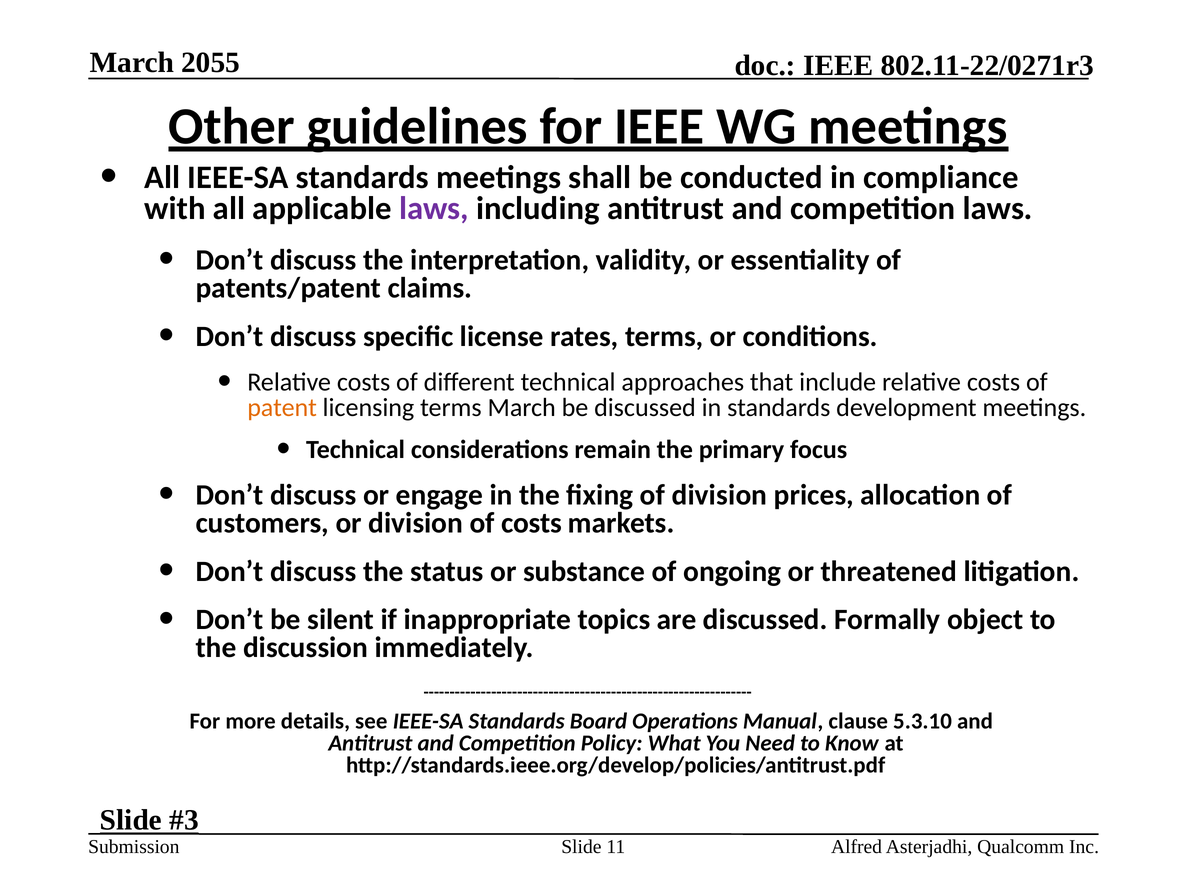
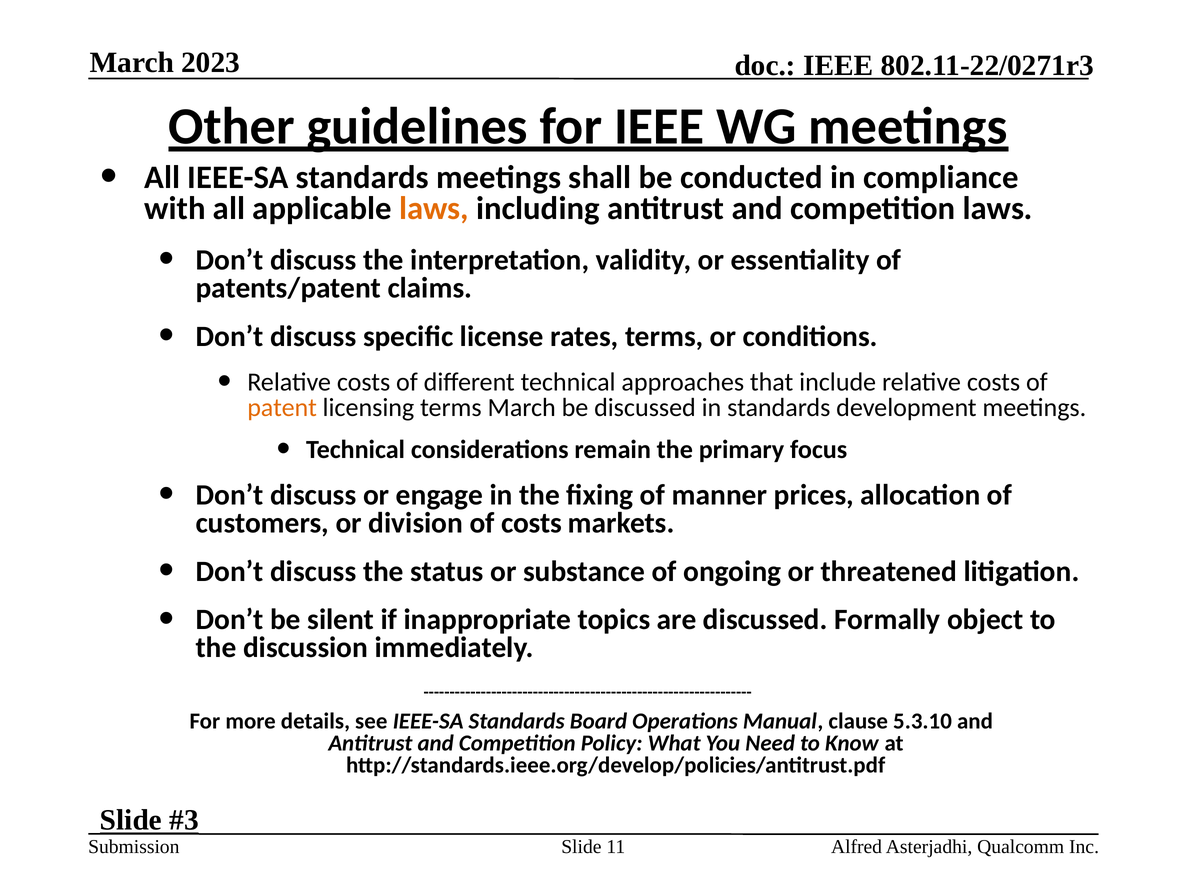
2055: 2055 -> 2023
laws at (434, 209) colour: purple -> orange
of division: division -> manner
